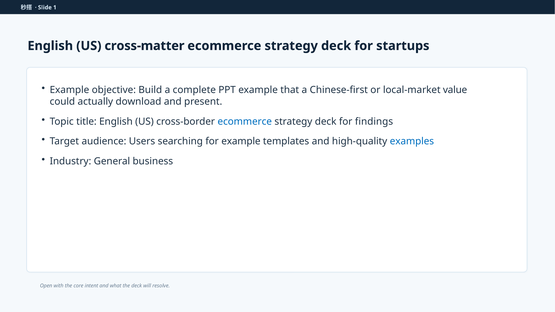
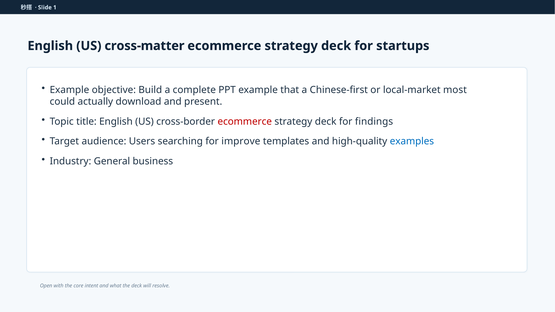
value: value -> most
ecommerce at (245, 122) colour: blue -> red
for example: example -> improve
